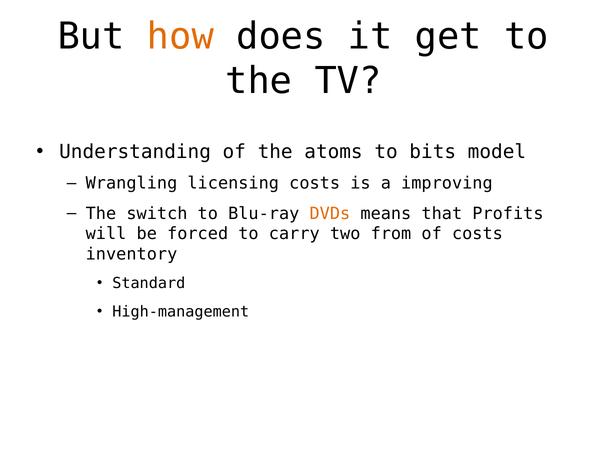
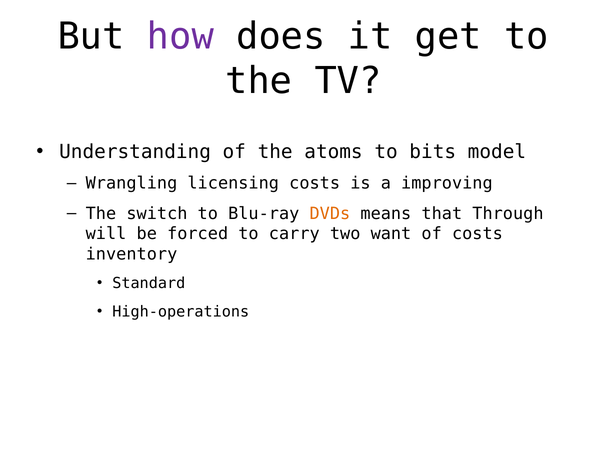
how colour: orange -> purple
Profits: Profits -> Through
from: from -> want
High-management: High-management -> High-operations
